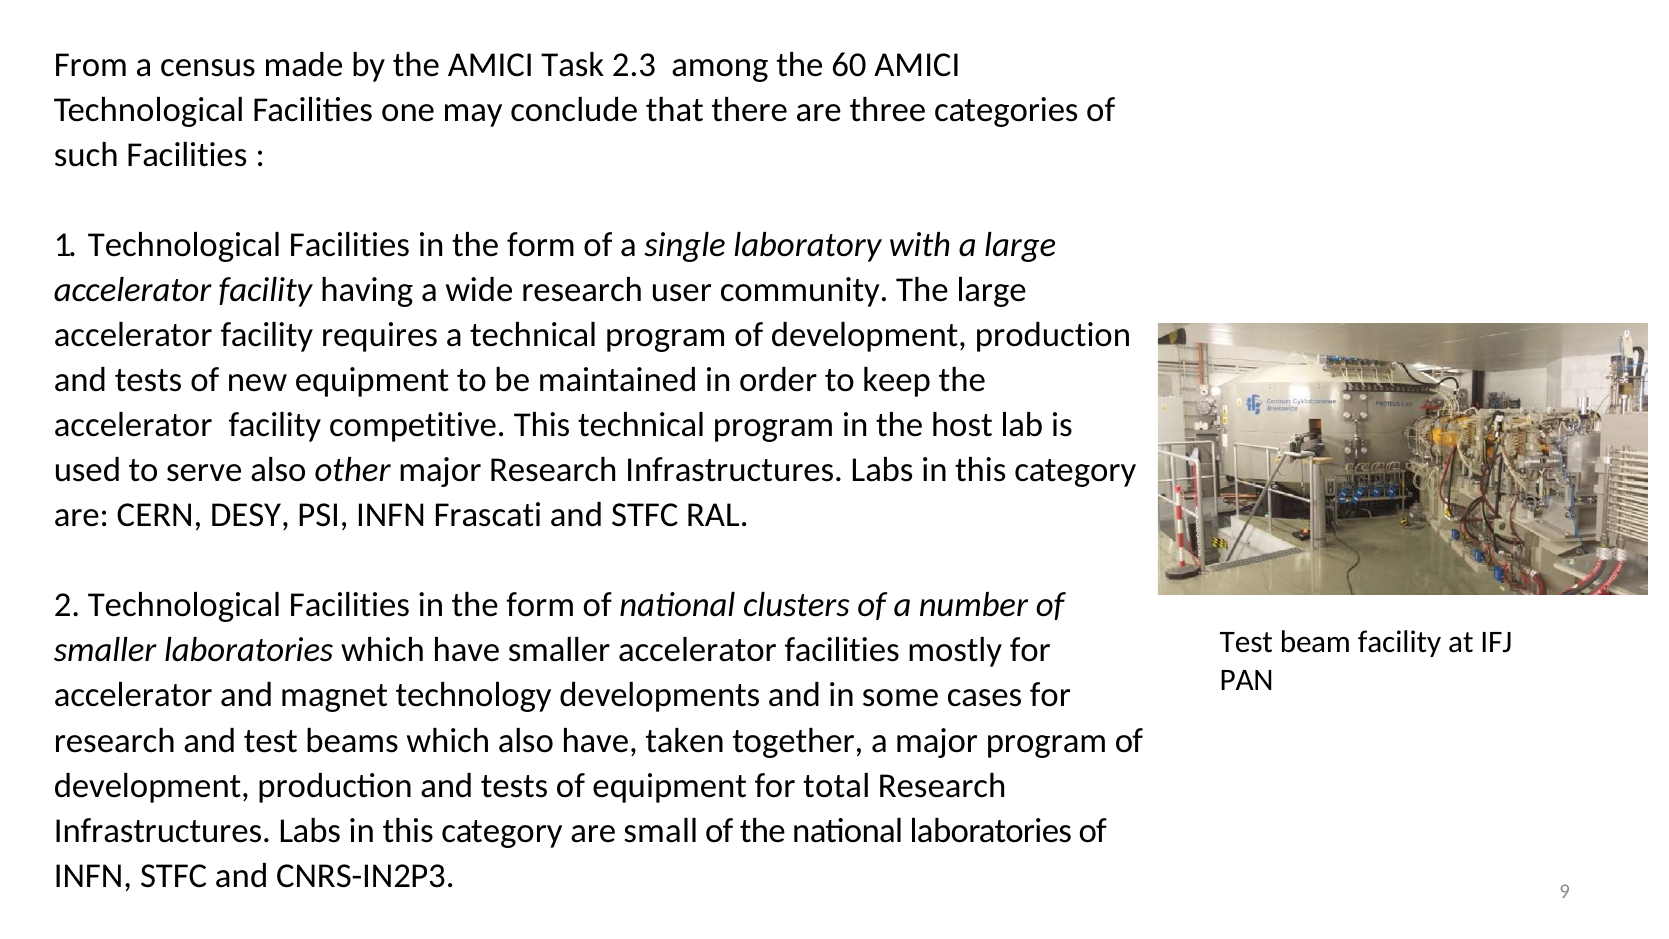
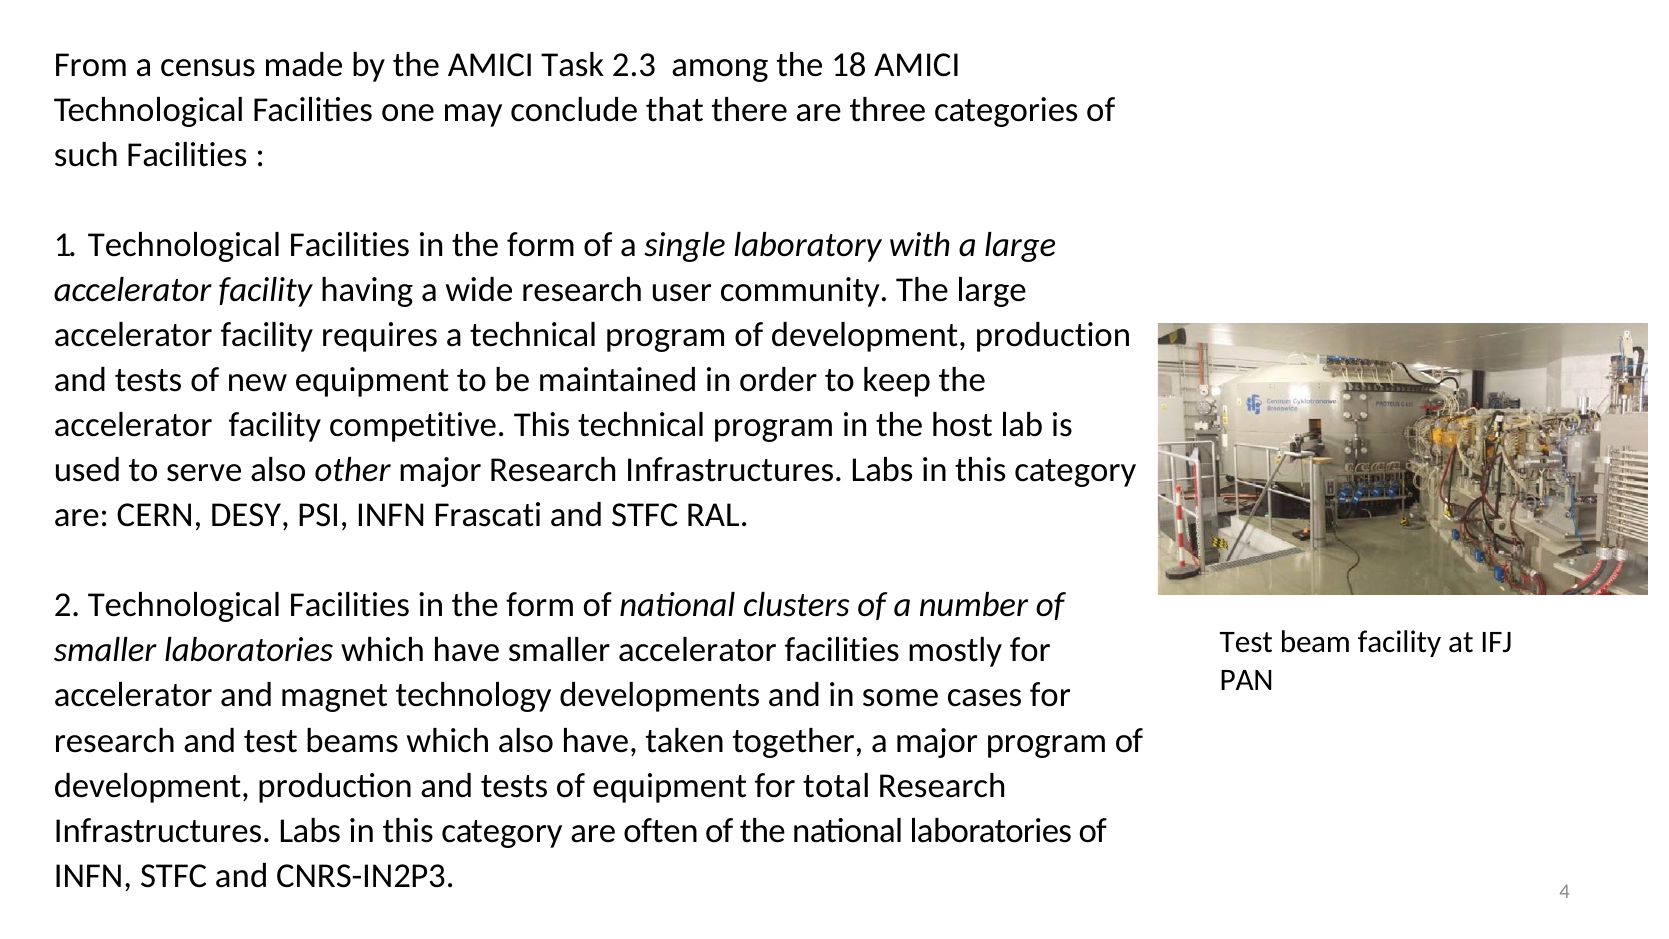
60: 60 -> 18
small: small -> often
9: 9 -> 4
